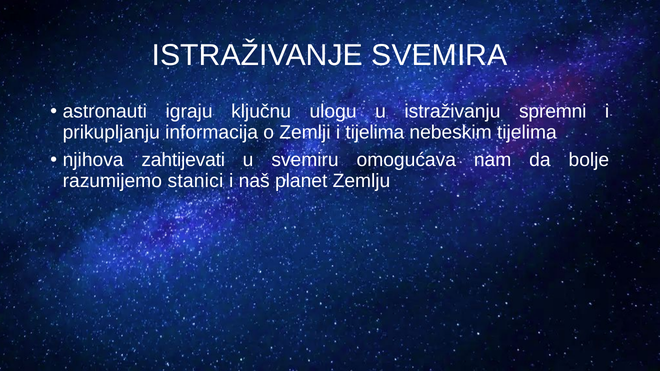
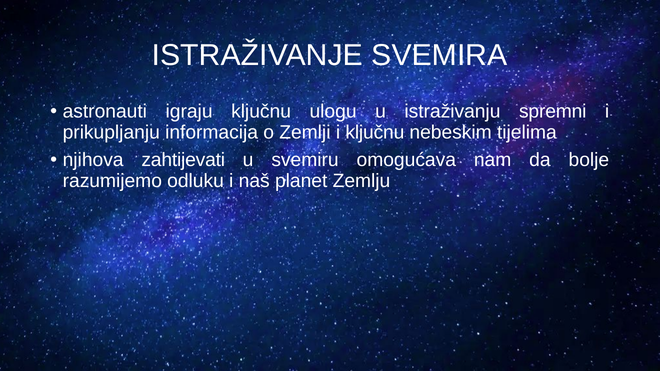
i tijelima: tijelima -> ključnu
stanici: stanici -> odluku
